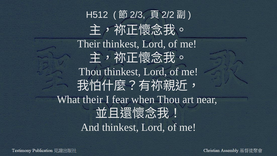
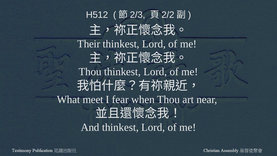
What their: their -> meet
